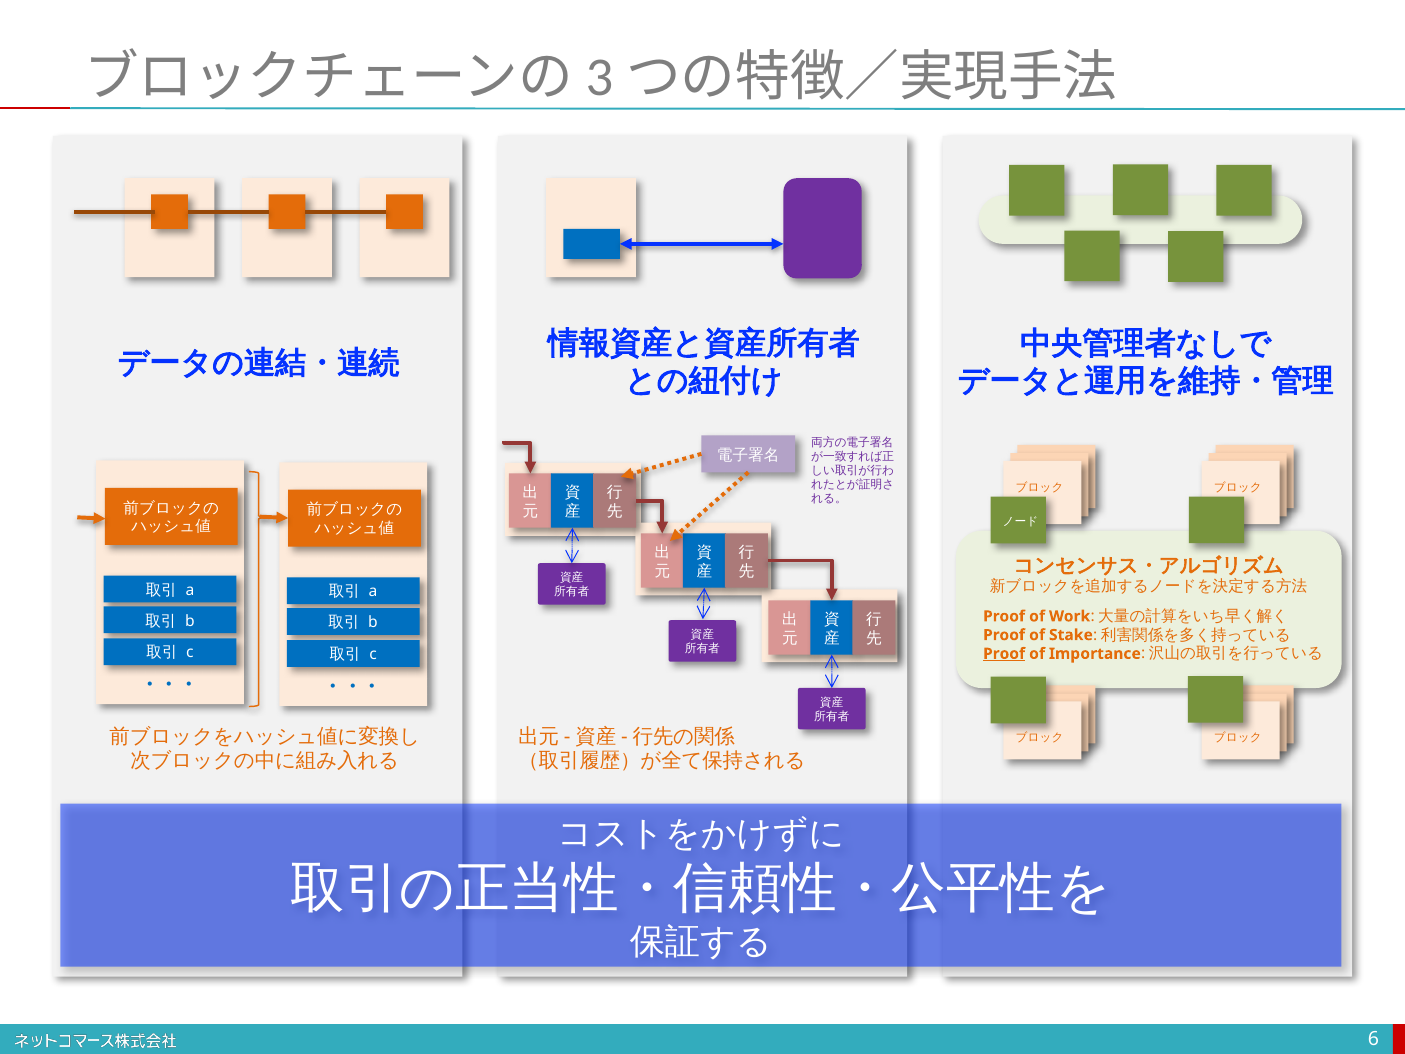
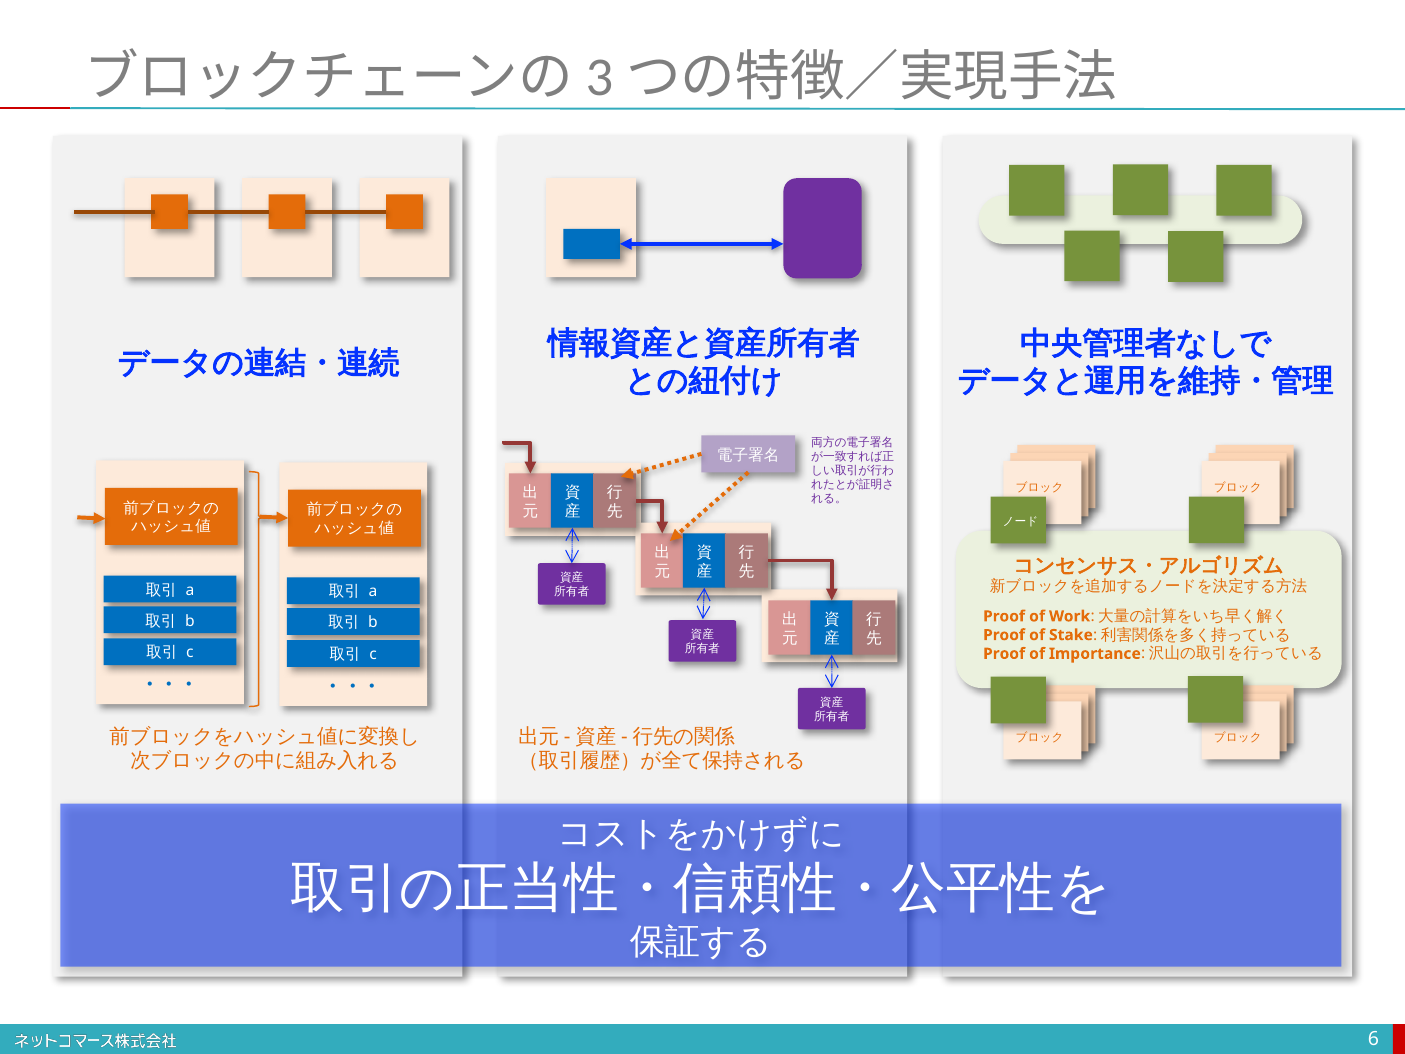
Proof at (1004, 654) underline: present -> none
